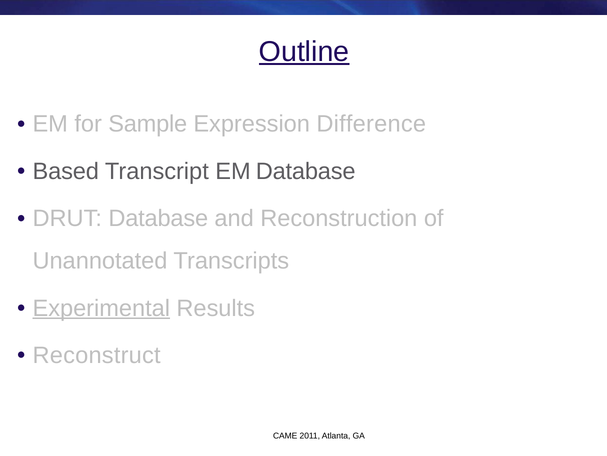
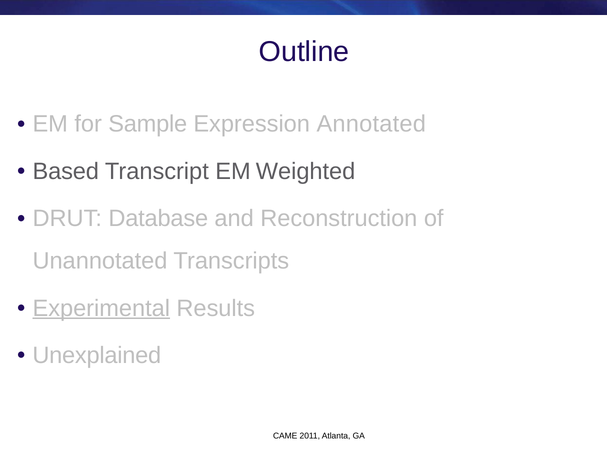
Outline underline: present -> none
Difference: Difference -> Annotated
EM Database: Database -> Weighted
Reconstruct: Reconstruct -> Unexplained
